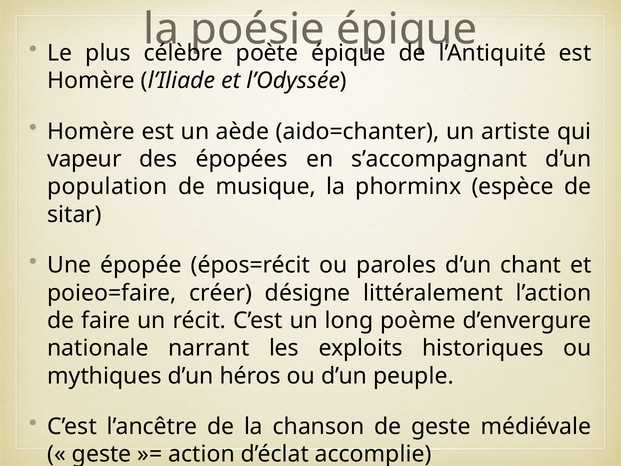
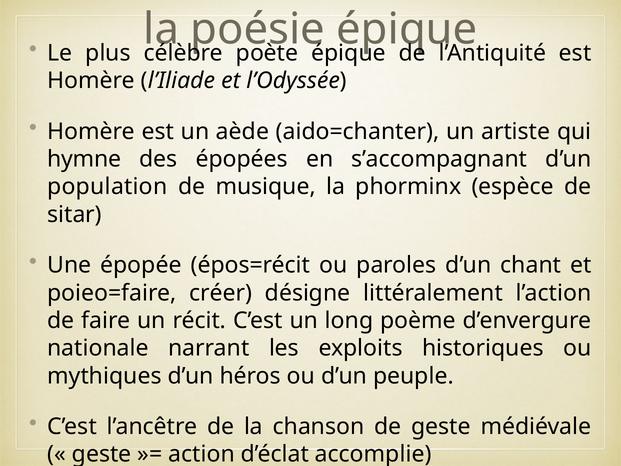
vapeur: vapeur -> hymne
